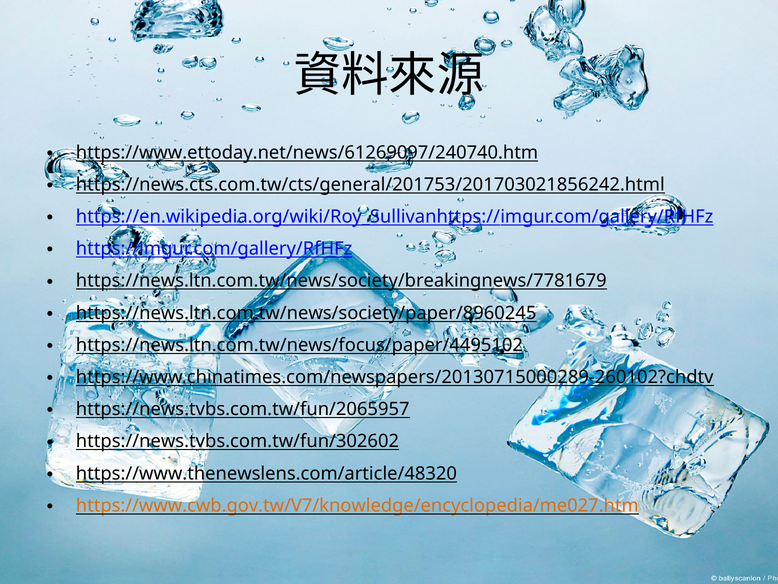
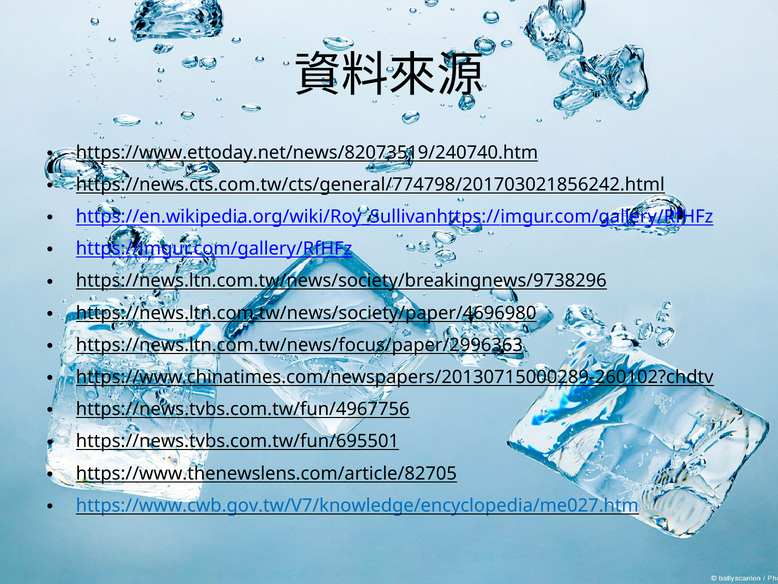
https://www.ettoday.net/news/61269097/240740.htm: https://www.ettoday.net/news/61269097/240740.htm -> https://www.ettoday.net/news/82073519/240740.htm
https://news.cts.com.tw/cts/general/201753/201703021856242.html: https://news.cts.com.tw/cts/general/201753/201703021856242.html -> https://news.cts.com.tw/cts/general/774798/201703021856242.html
https://news.ltn.com.tw/news/society/breakingnews/7781679: https://news.ltn.com.tw/news/society/breakingnews/7781679 -> https://news.ltn.com.tw/news/society/breakingnews/9738296
https://news.ltn.com.tw/news/society/paper/8960245: https://news.ltn.com.tw/news/society/paper/8960245 -> https://news.ltn.com.tw/news/society/paper/4696980
https://news.ltn.com.tw/news/focus/paper/4495102: https://news.ltn.com.tw/news/focus/paper/4495102 -> https://news.ltn.com.tw/news/focus/paper/2996363
https://news.tvbs.com.tw/fun/2065957: https://news.tvbs.com.tw/fun/2065957 -> https://news.tvbs.com.tw/fun/4967756
https://news.tvbs.com.tw/fun/302602: https://news.tvbs.com.tw/fun/302602 -> https://news.tvbs.com.tw/fun/695501
https://www.thenewslens.com/article/48320: https://www.thenewslens.com/article/48320 -> https://www.thenewslens.com/article/82705
https://www.cwb.gov.tw/V7/knowledge/encyclopedia/me027.htm colour: orange -> blue
